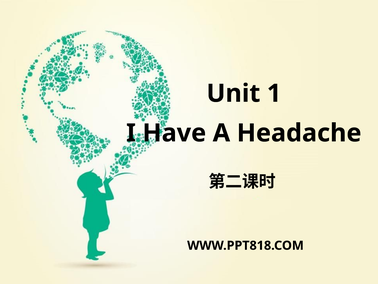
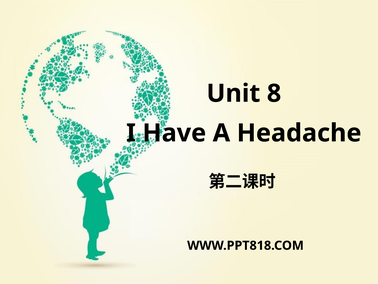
1: 1 -> 8
